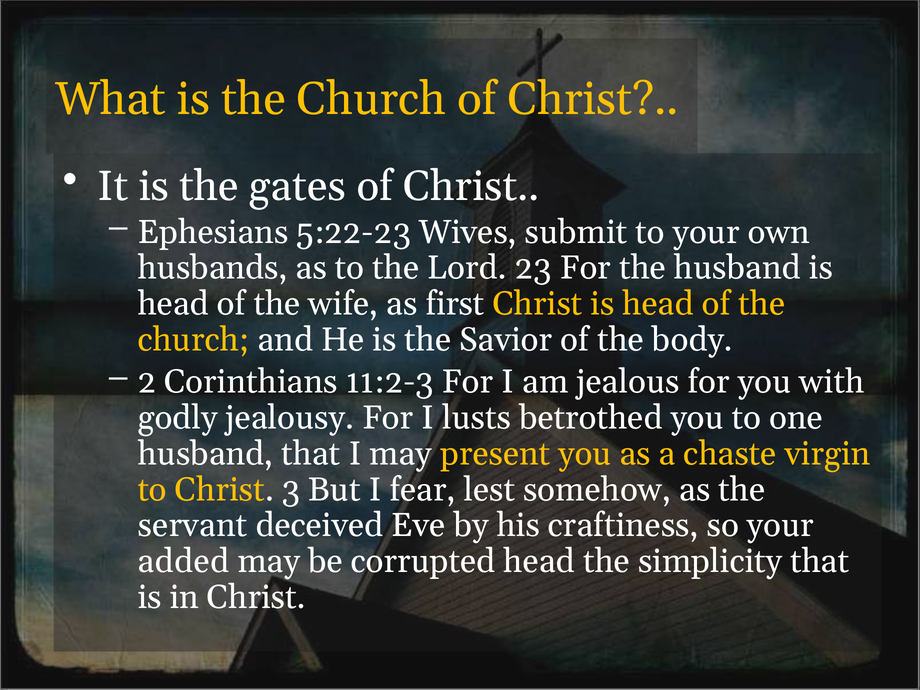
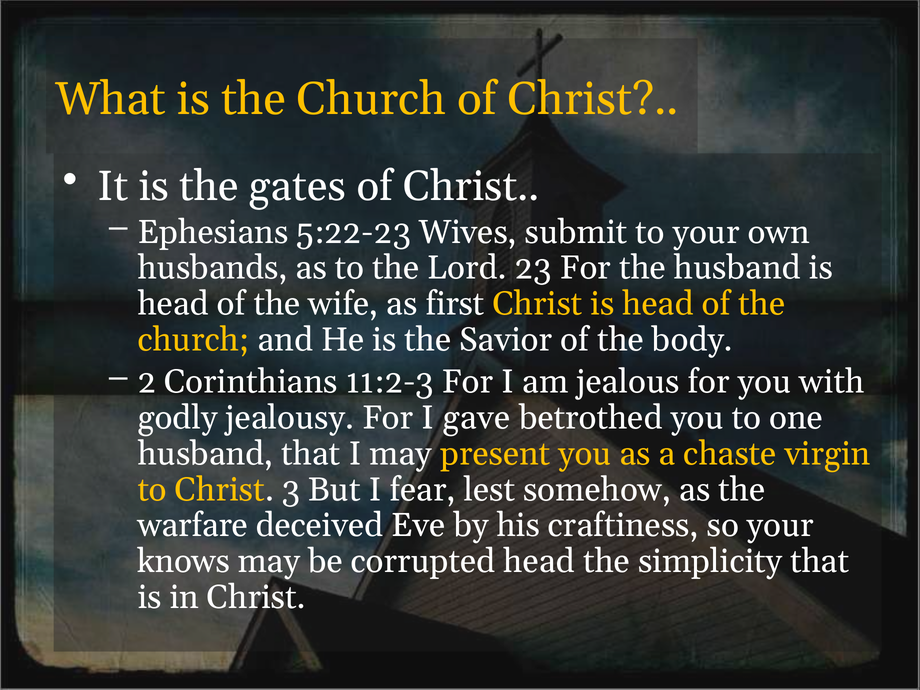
lusts: lusts -> gave
servant: servant -> warfare
added: added -> knows
